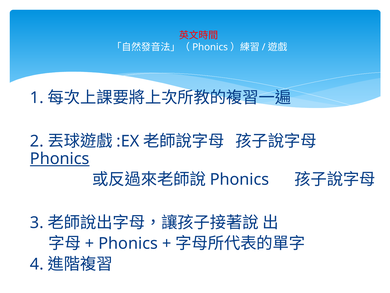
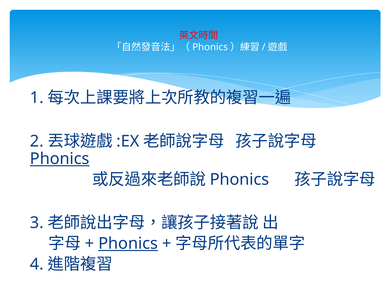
Phonics at (128, 243) underline: none -> present
